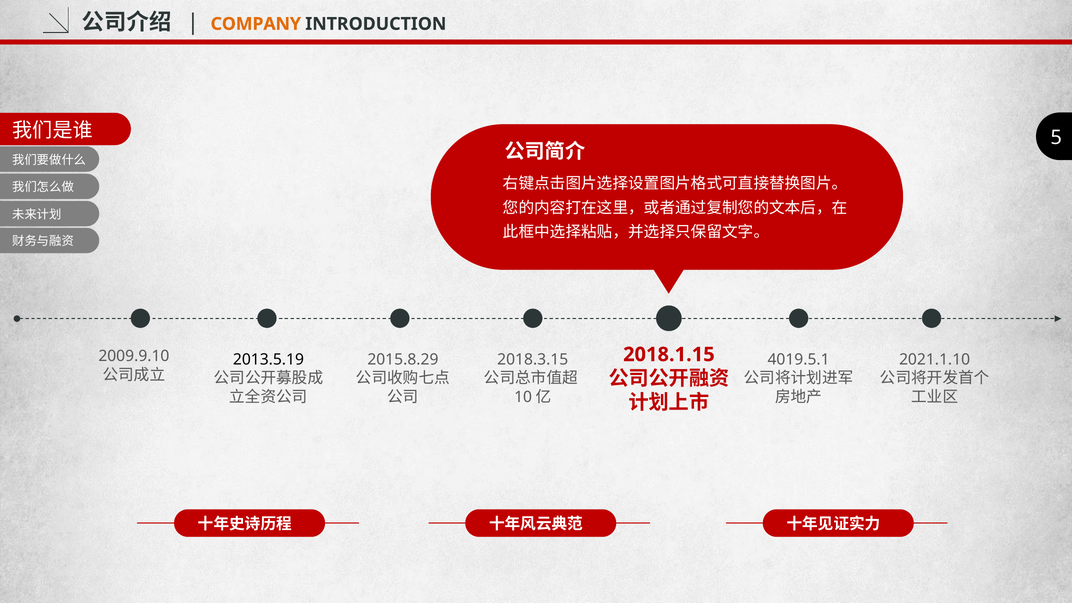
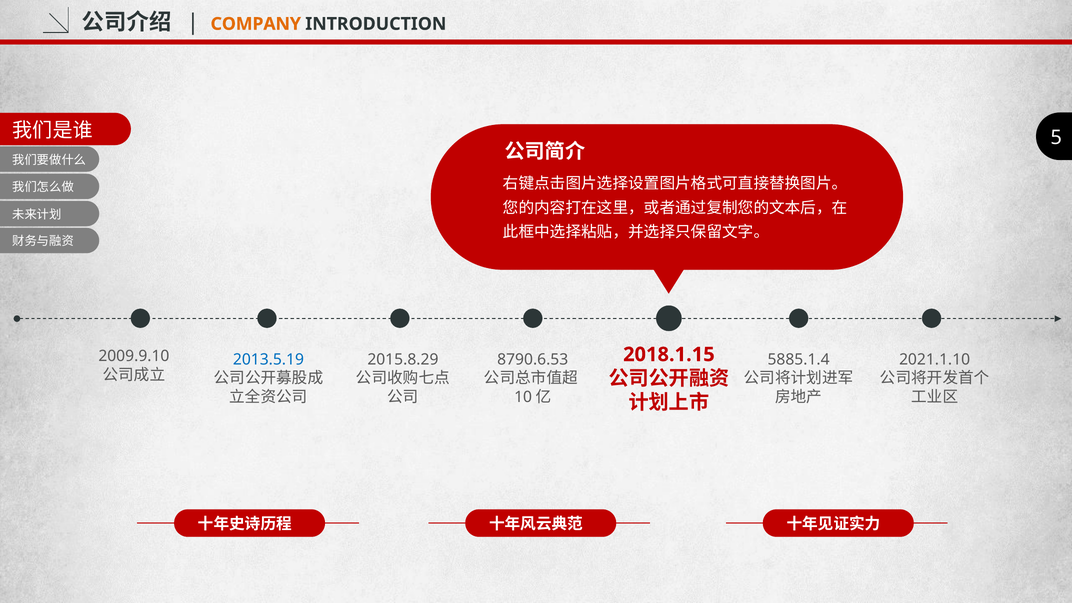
2013.5.19 colour: black -> blue
2018.3.15: 2018.3.15 -> 8790.6.53
4019.5.1: 4019.5.1 -> 5885.1.4
